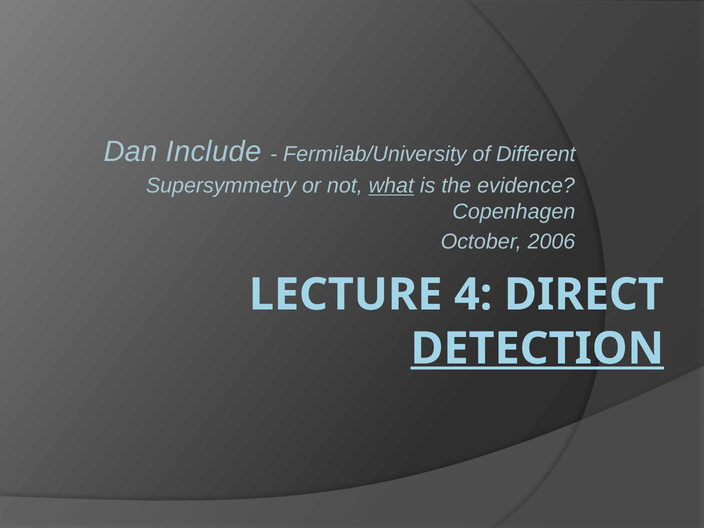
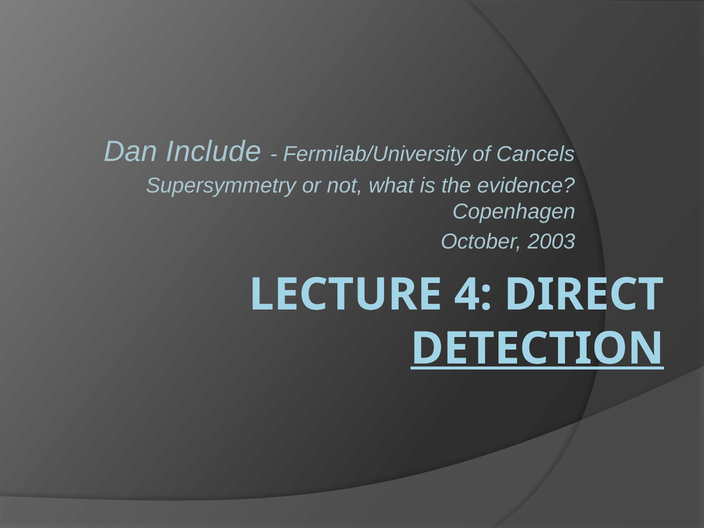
Different: Different -> Cancels
what underline: present -> none
2006: 2006 -> 2003
